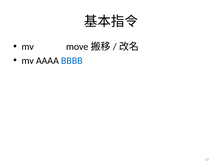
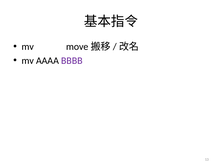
BBBB colour: blue -> purple
